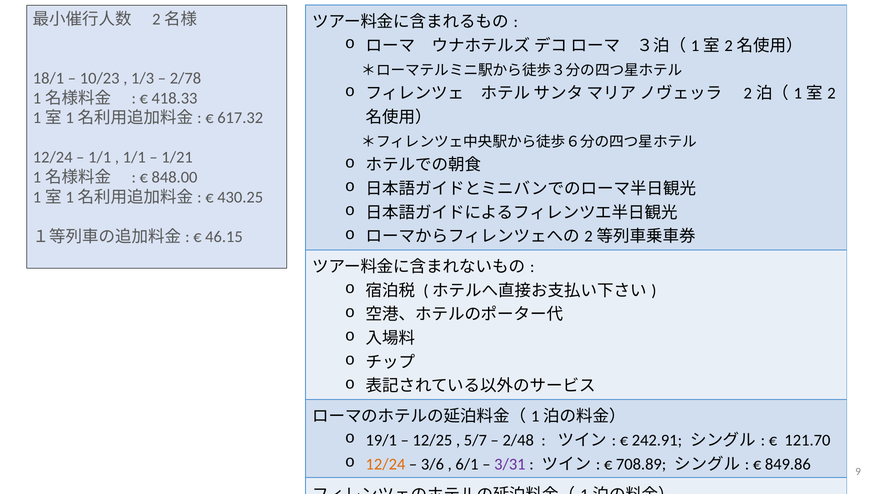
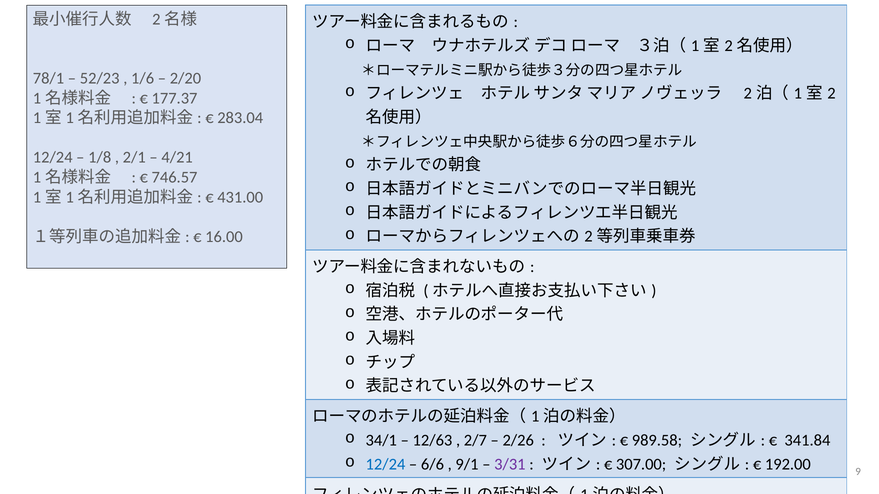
18/1: 18/1 -> 78/1
10/23: 10/23 -> 52/23
1/3 at (143, 79): 1/3 -> 1/6
2/78: 2/78 -> 2/20
418.33: 418.33 -> 177.37
617.32: 617.32 -> 283.04
1/1 at (100, 158): 1/1 -> 1/8
1/1 at (134, 158): 1/1 -> 2/1
1/21: 1/21 -> 4/21
848.00: 848.00 -> 746.57
430.25: 430.25 -> 431.00
46.15: 46.15 -> 16.00
19/1: 19/1 -> 34/1
12/25: 12/25 -> 12/63
5/7: 5/7 -> 2/7
2/48: 2/48 -> 2/26
242.91: 242.91 -> 989.58
121.70: 121.70 -> 341.84
12/24 at (385, 465) colour: orange -> blue
3/6: 3/6 -> 6/6
6/1: 6/1 -> 9/1
708.89: 708.89 -> 307.00
849.86: 849.86 -> 192.00
